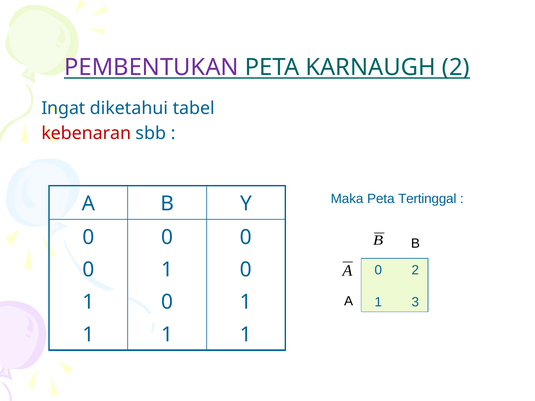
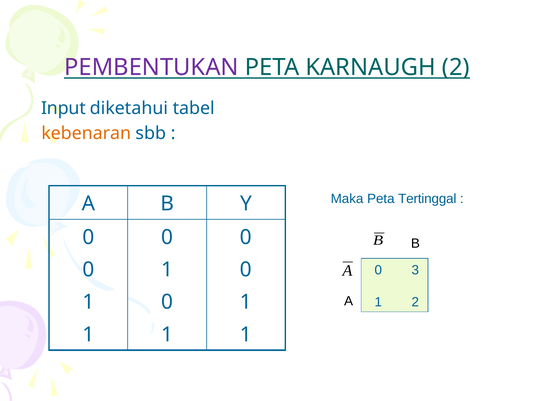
Ingat: Ingat -> Input
kebenaran colour: red -> orange
0 2: 2 -> 3
1 3: 3 -> 2
